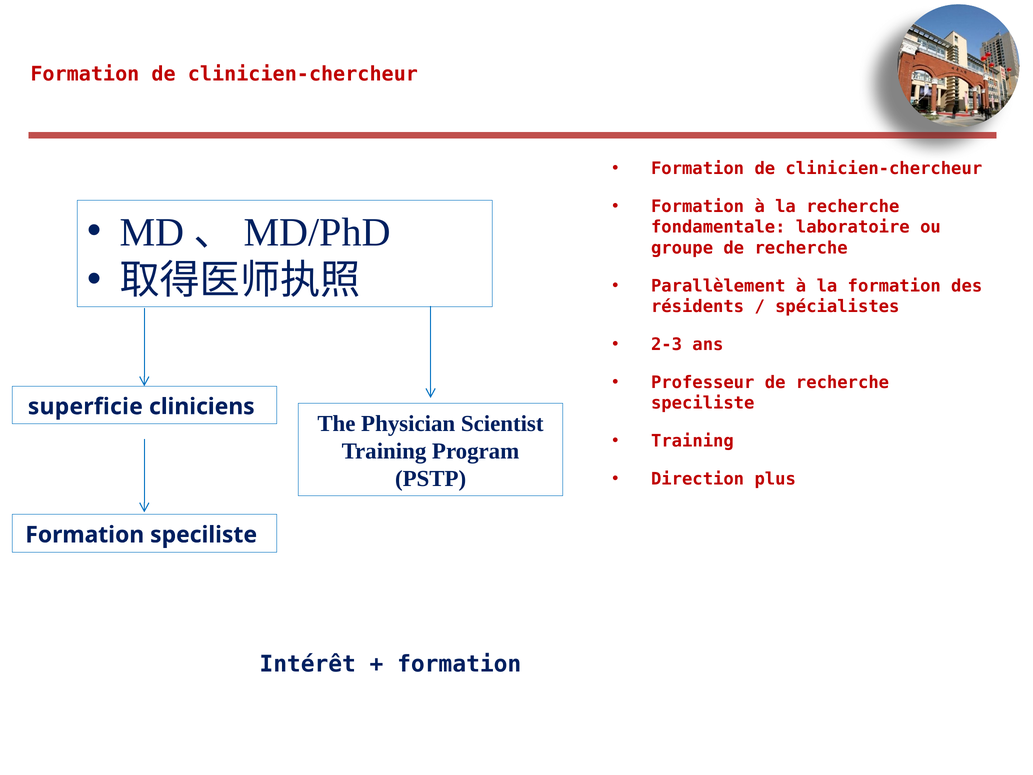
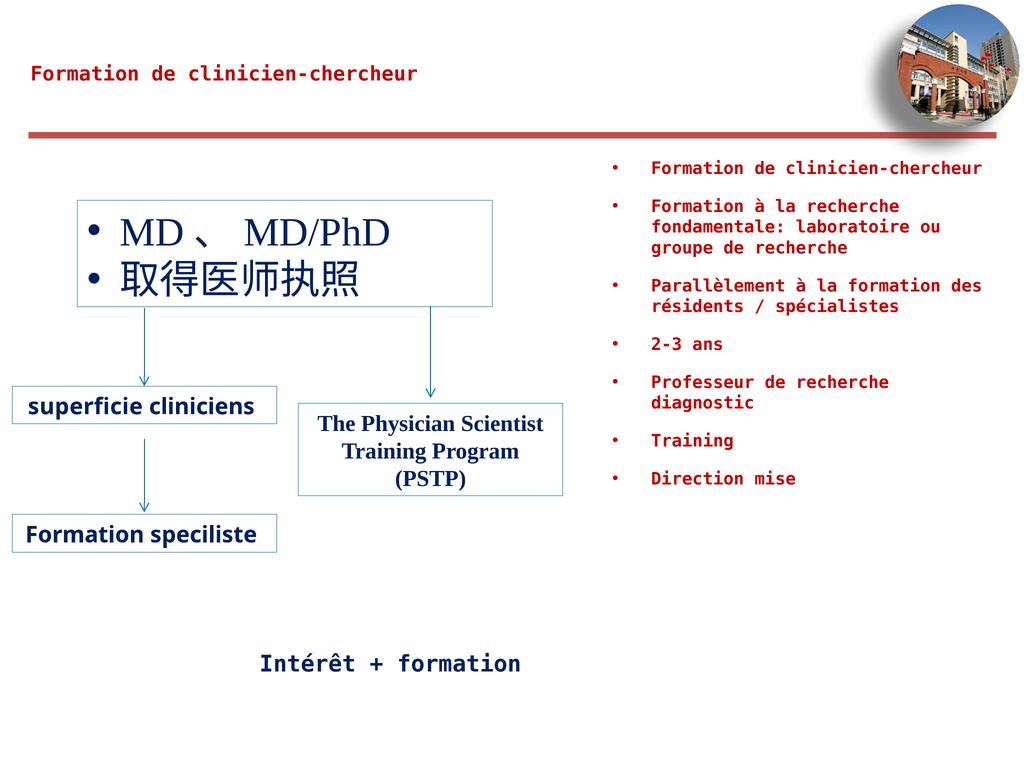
speciliste at (703, 403): speciliste -> diagnostic
plus: plus -> mise
